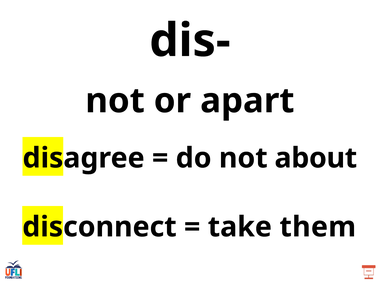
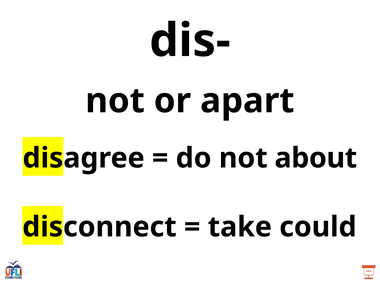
them: them -> could
